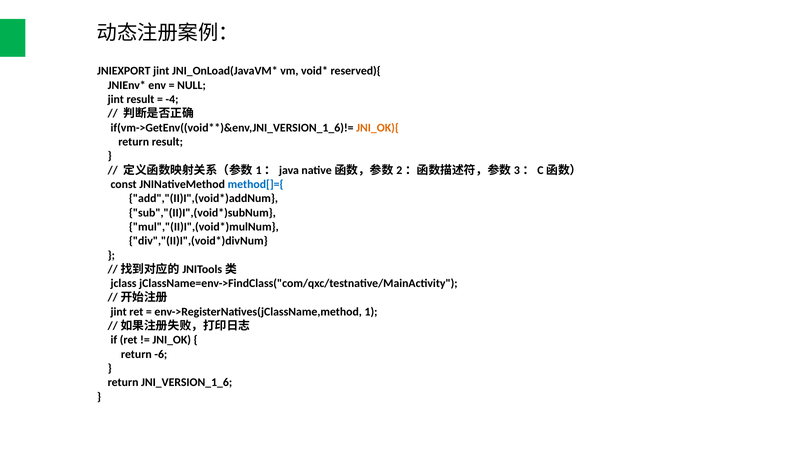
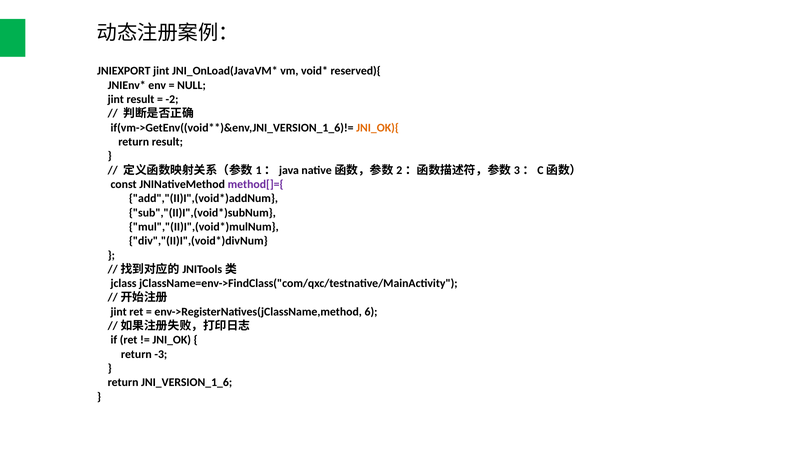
-4: -4 -> -2
method[]={ colour: blue -> purple
1: 1 -> 6
-6: -6 -> -3
